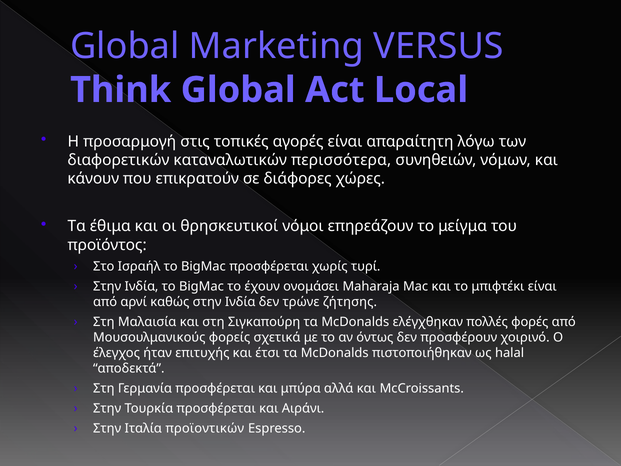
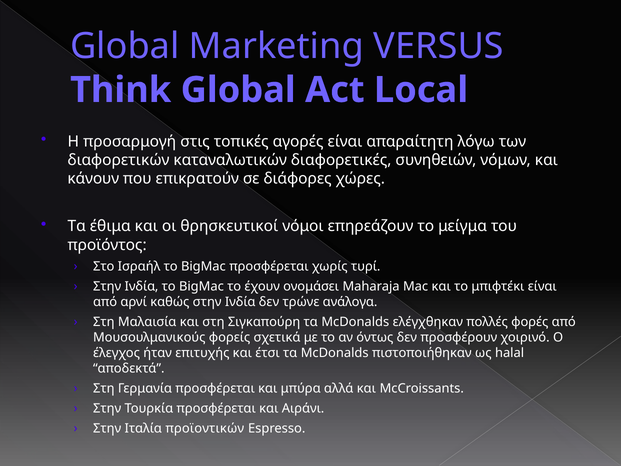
περισσότερα: περισσότερα -> διαφορετικές
ζήτησης: ζήτησης -> ανάλογα
